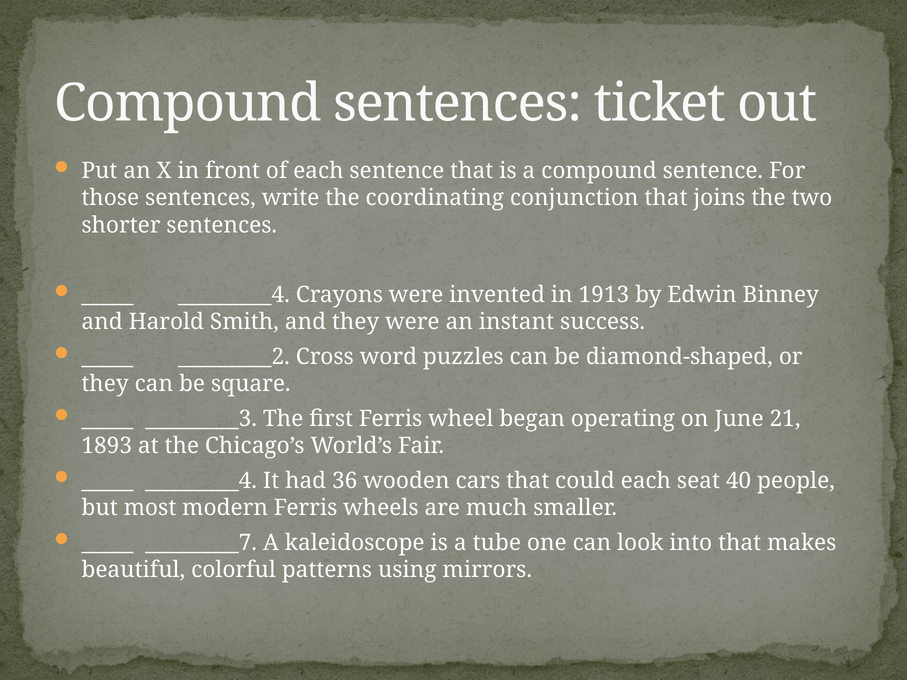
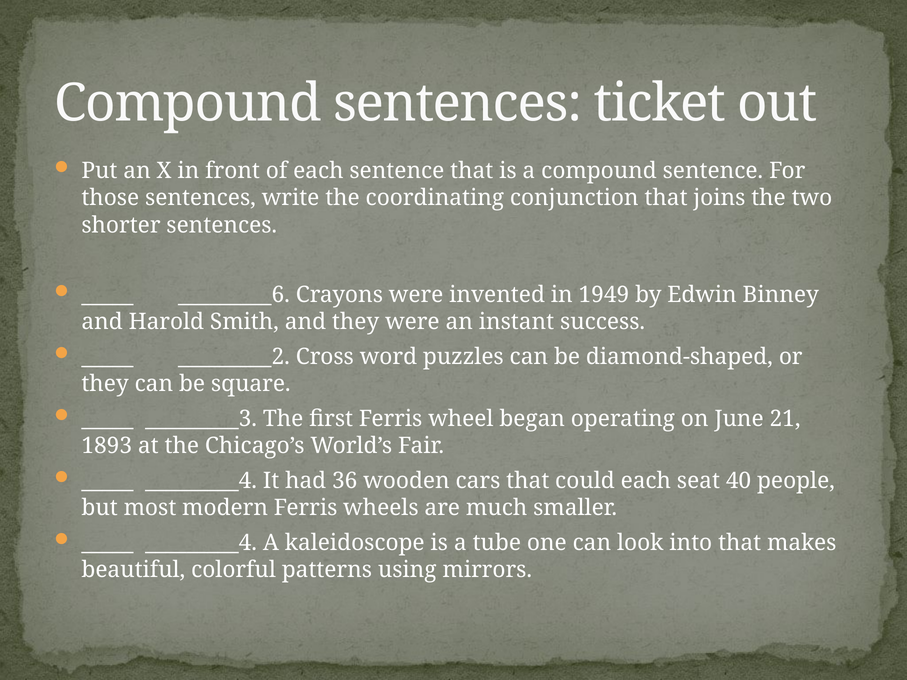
_________4 at (234, 295): _________4 -> _________6
1913: 1913 -> 1949
_________7 at (201, 543): _________7 -> _________4
